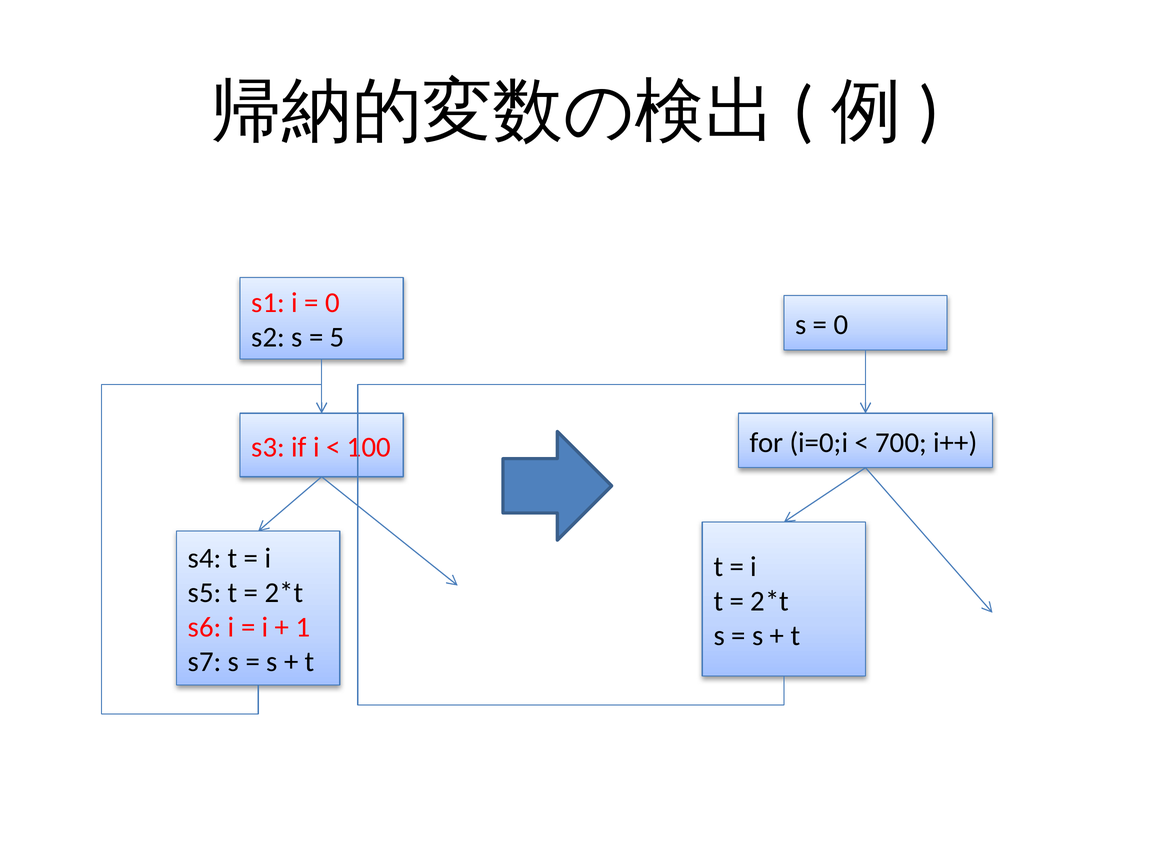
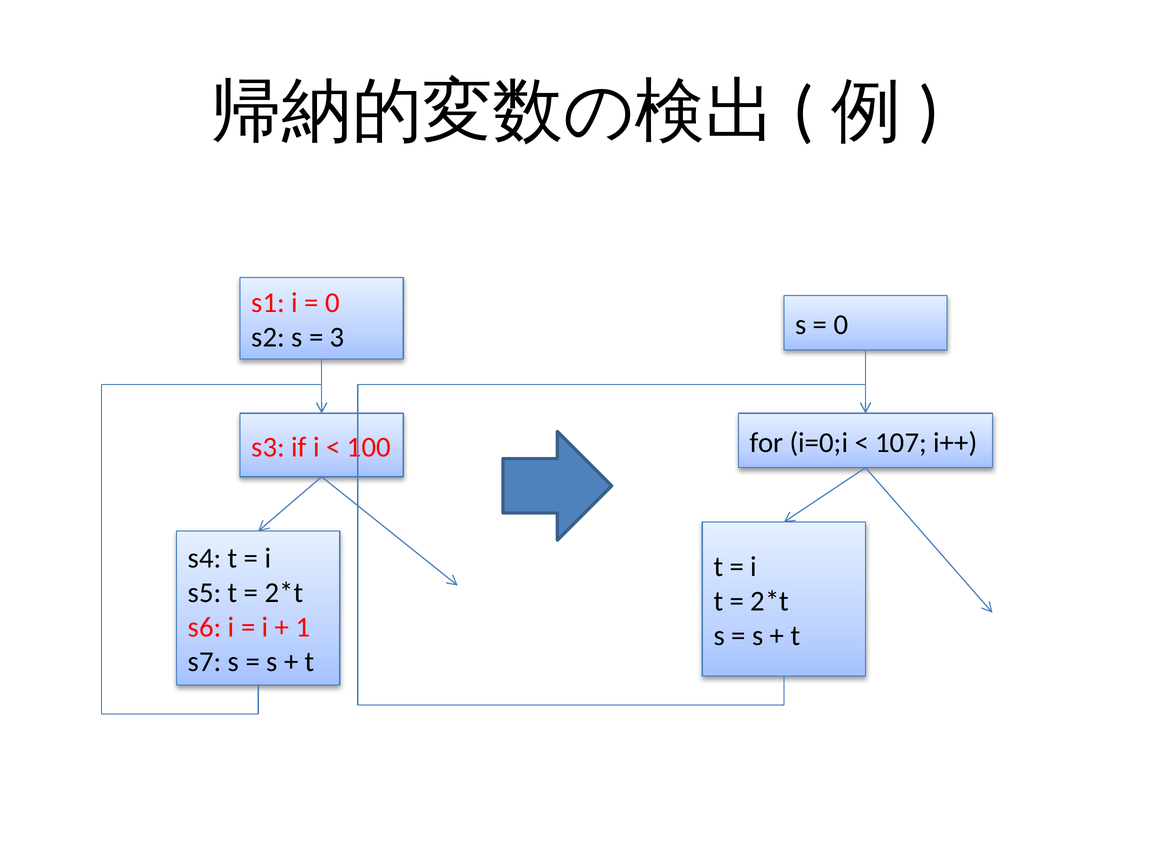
5: 5 -> 3
700: 700 -> 107
